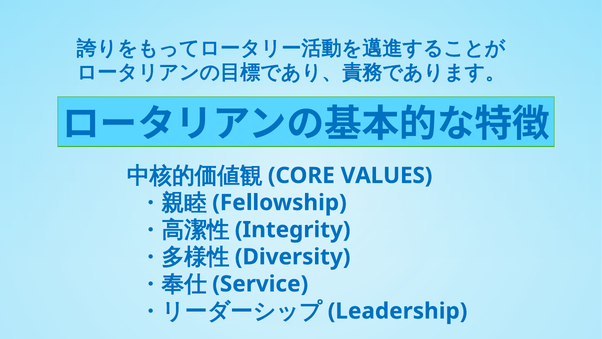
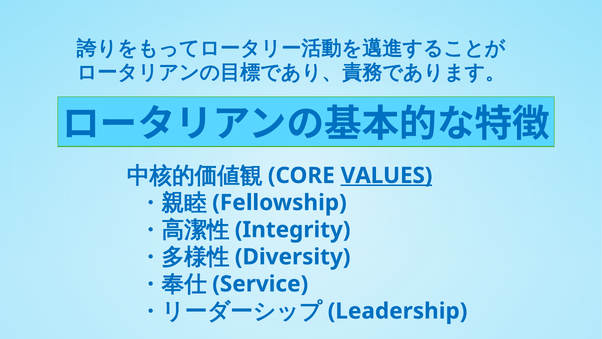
VALUES underline: none -> present
